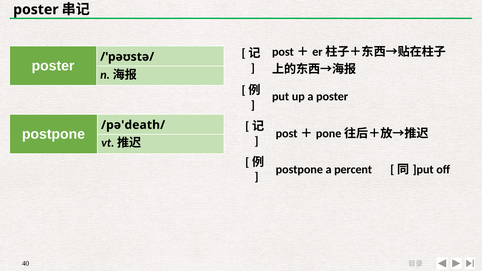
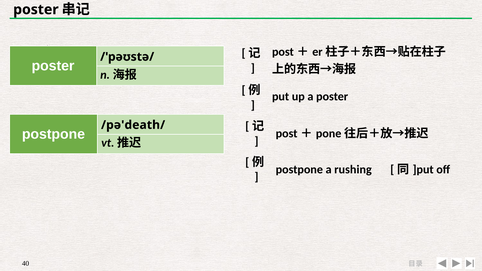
percent: percent -> rushing
